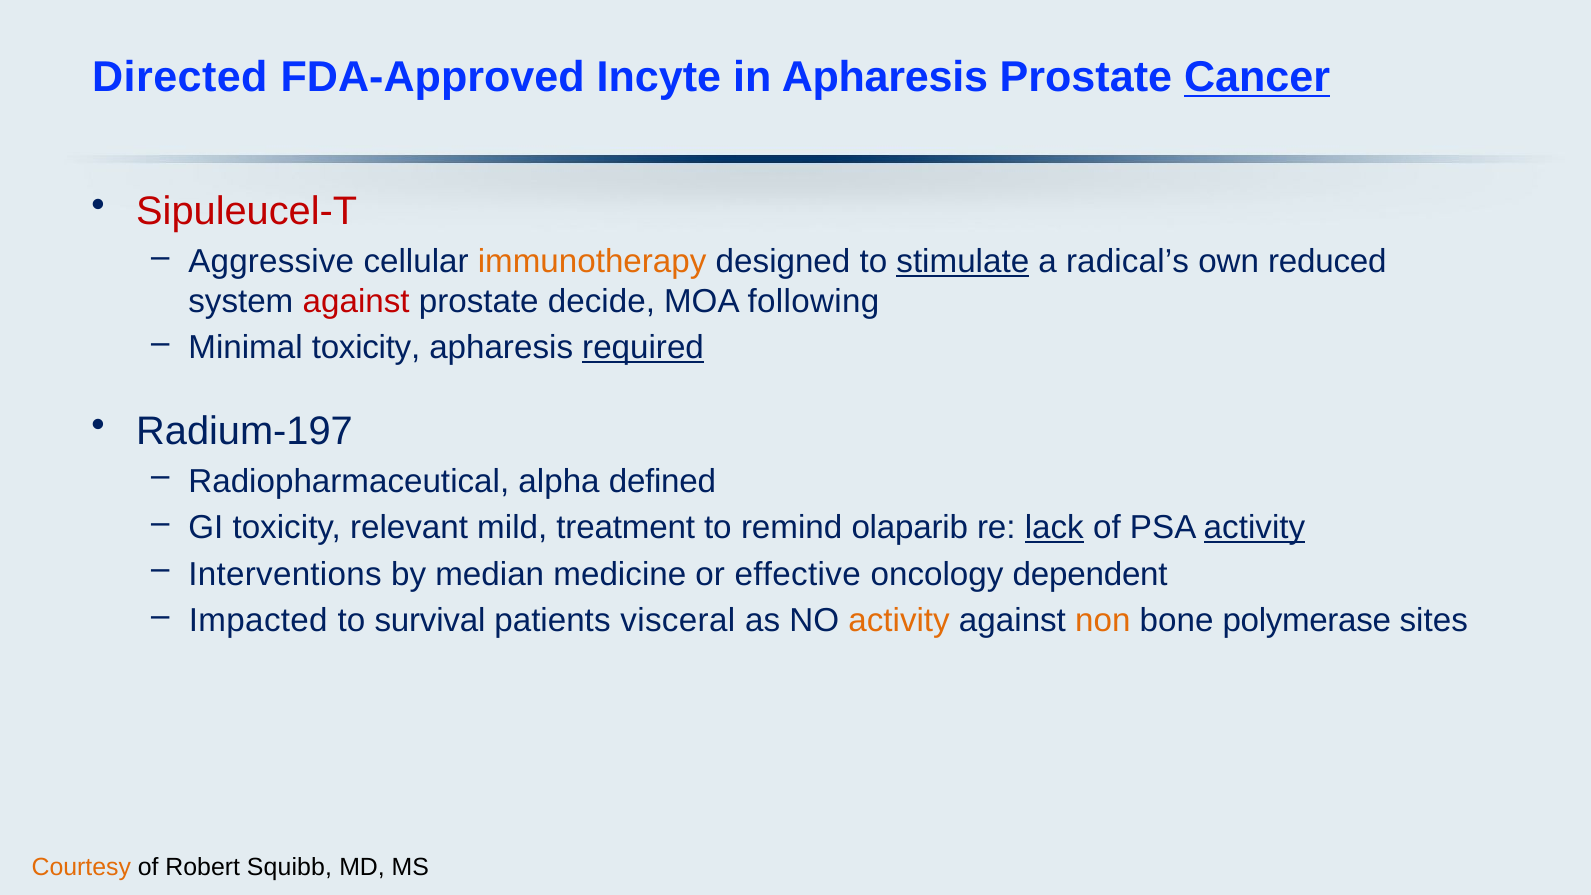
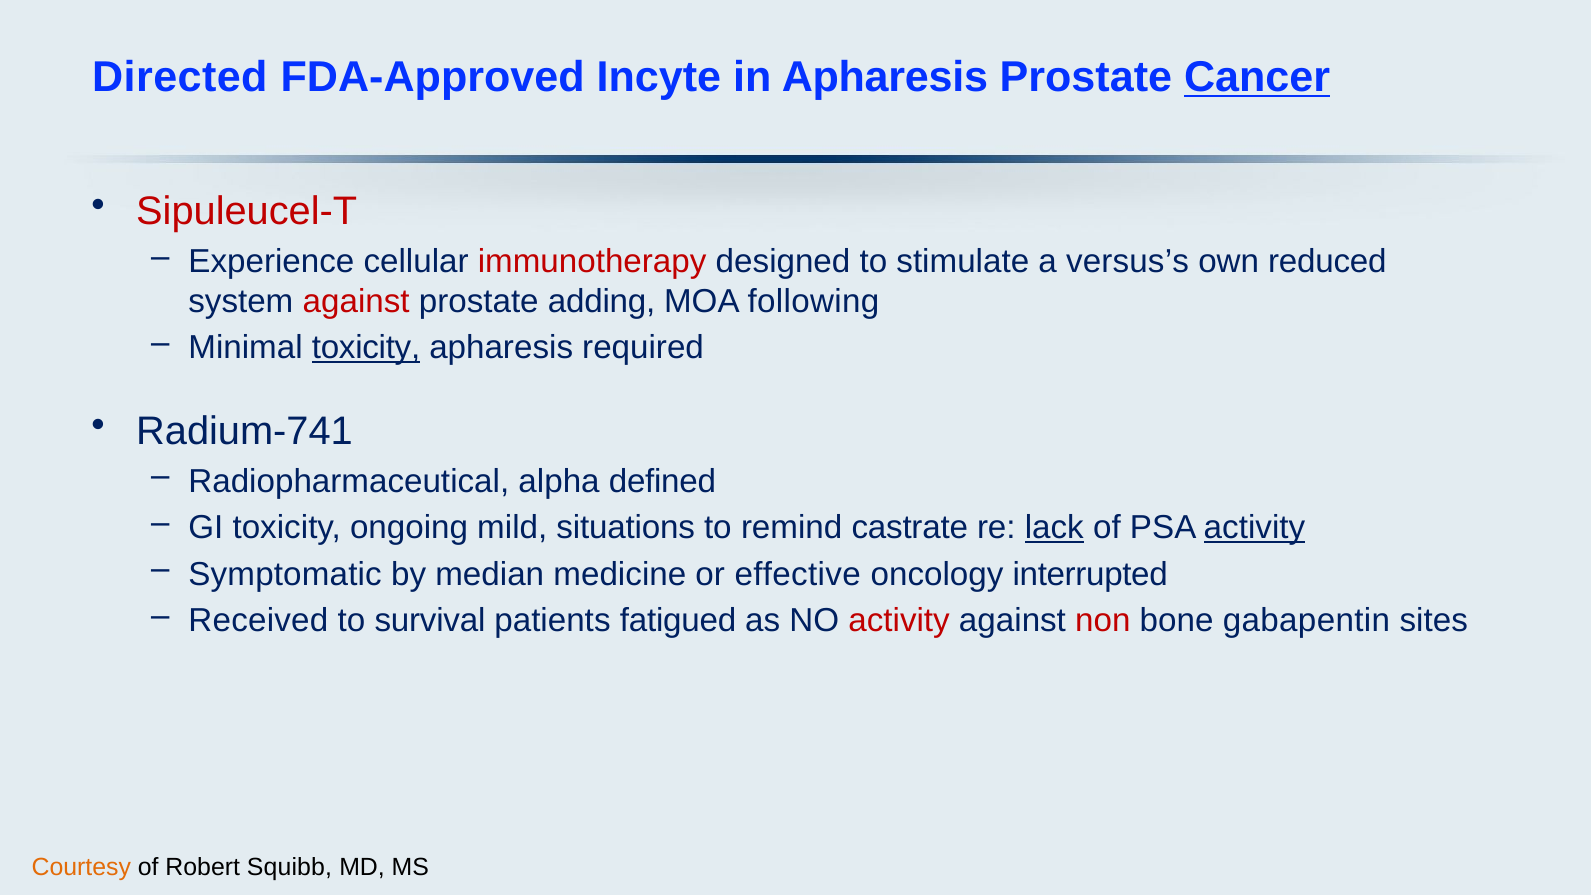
Aggressive: Aggressive -> Experience
immunotherapy colour: orange -> red
stimulate underline: present -> none
radical’s: radical’s -> versus’s
decide: decide -> adding
toxicity at (366, 348) underline: none -> present
required underline: present -> none
Radium-197: Radium-197 -> Radium-741
relevant: relevant -> ongoing
treatment: treatment -> situations
olaparib: olaparib -> castrate
Interventions: Interventions -> Symptomatic
dependent: dependent -> interrupted
Impacted: Impacted -> Received
visceral: visceral -> fatigued
activity at (899, 620) colour: orange -> red
non colour: orange -> red
polymerase: polymerase -> gabapentin
